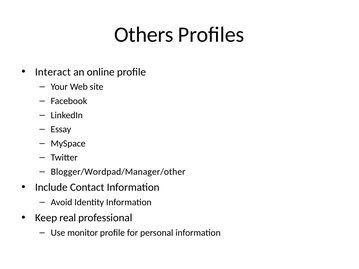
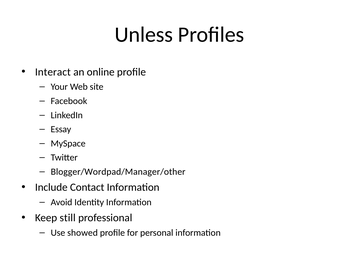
Others: Others -> Unless
real: real -> still
monitor: monitor -> showed
